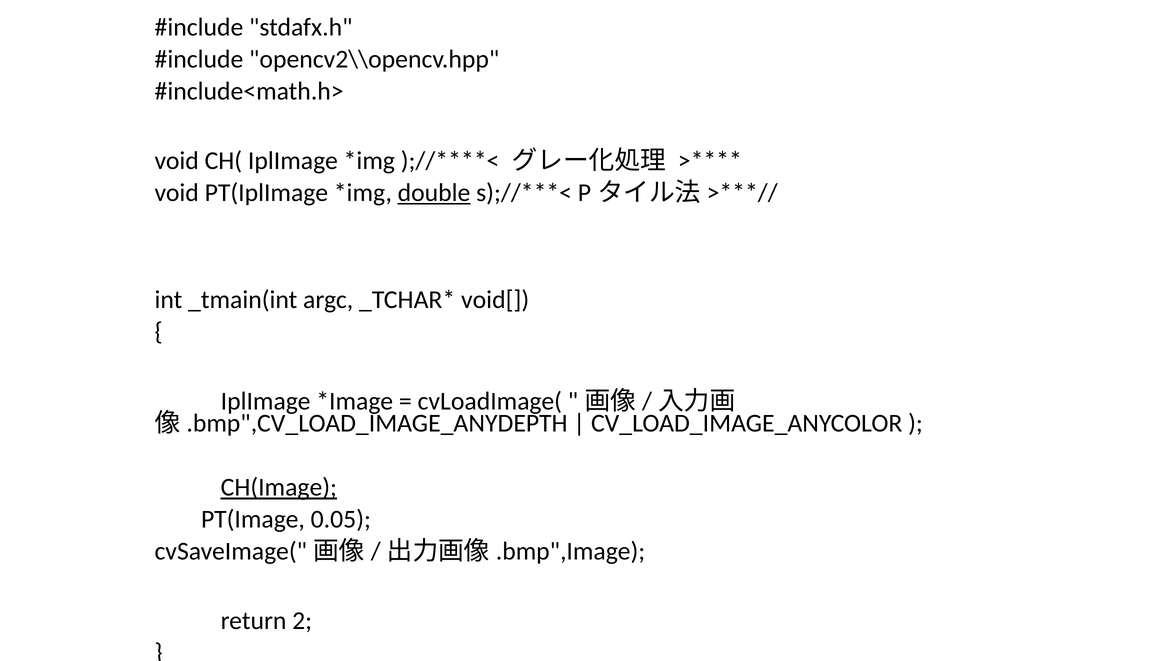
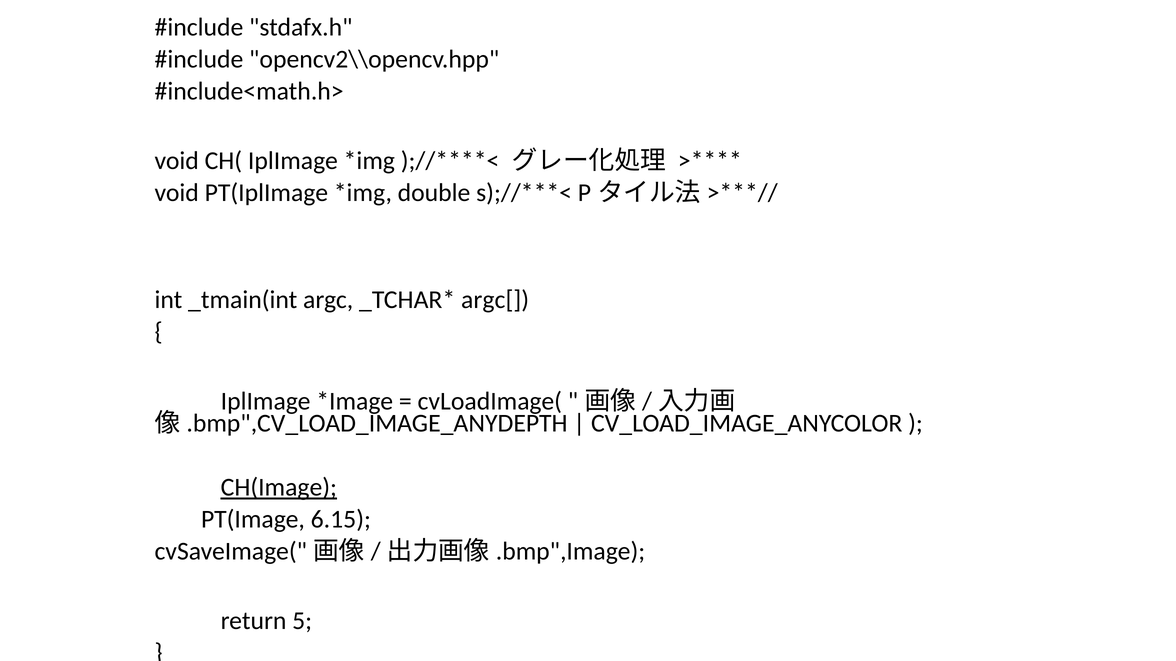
double underline: present -> none
void[: void[ -> argc[
0.05: 0.05 -> 6.15
2: 2 -> 5
